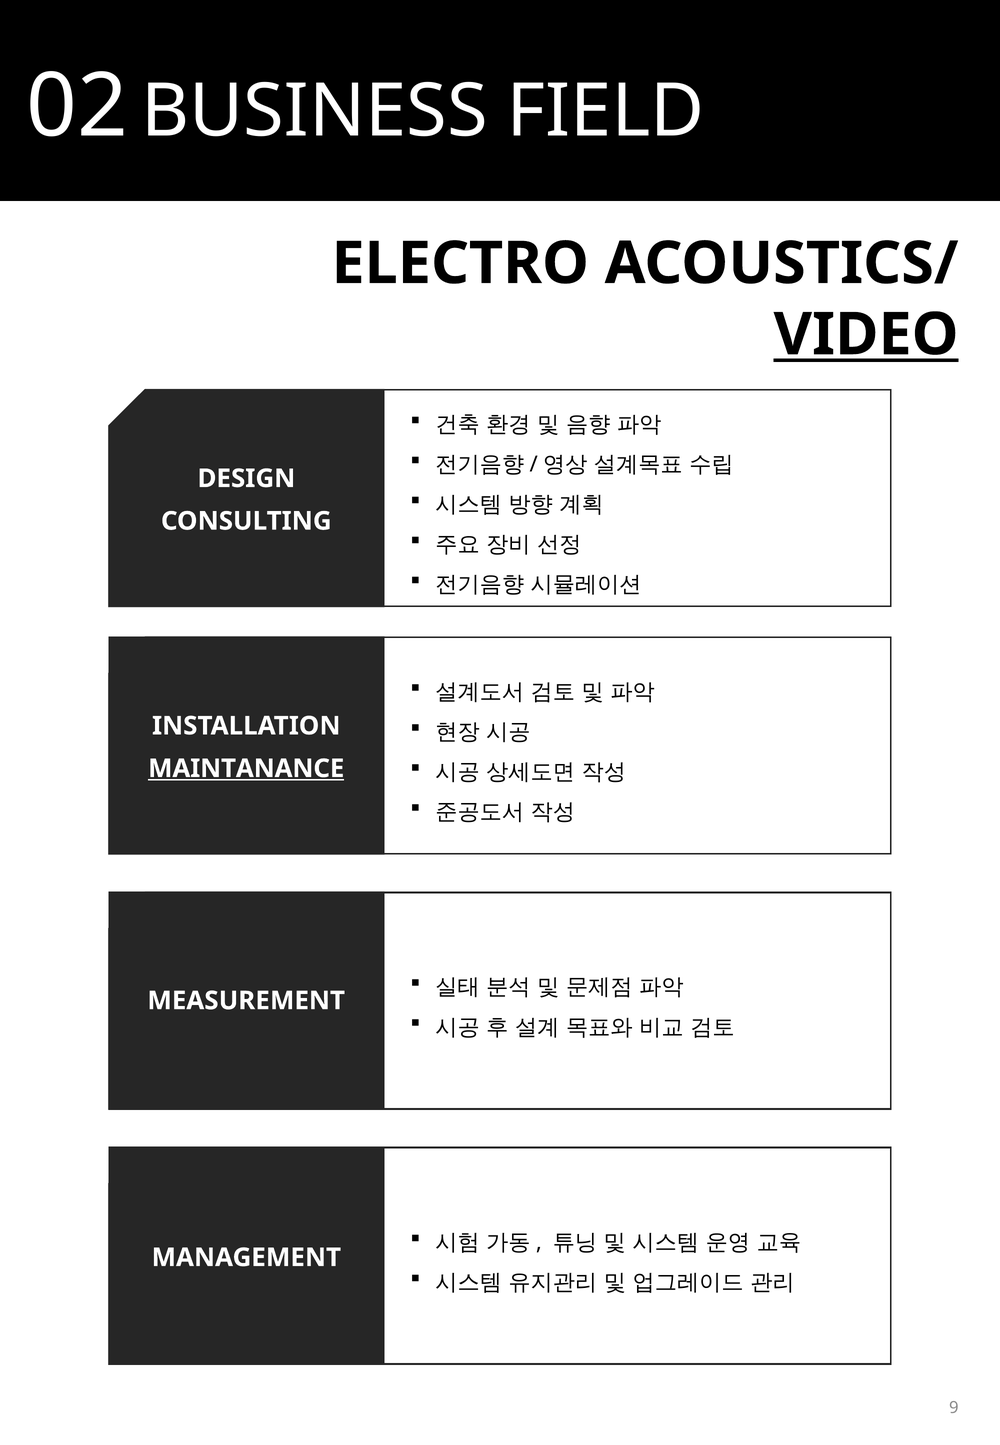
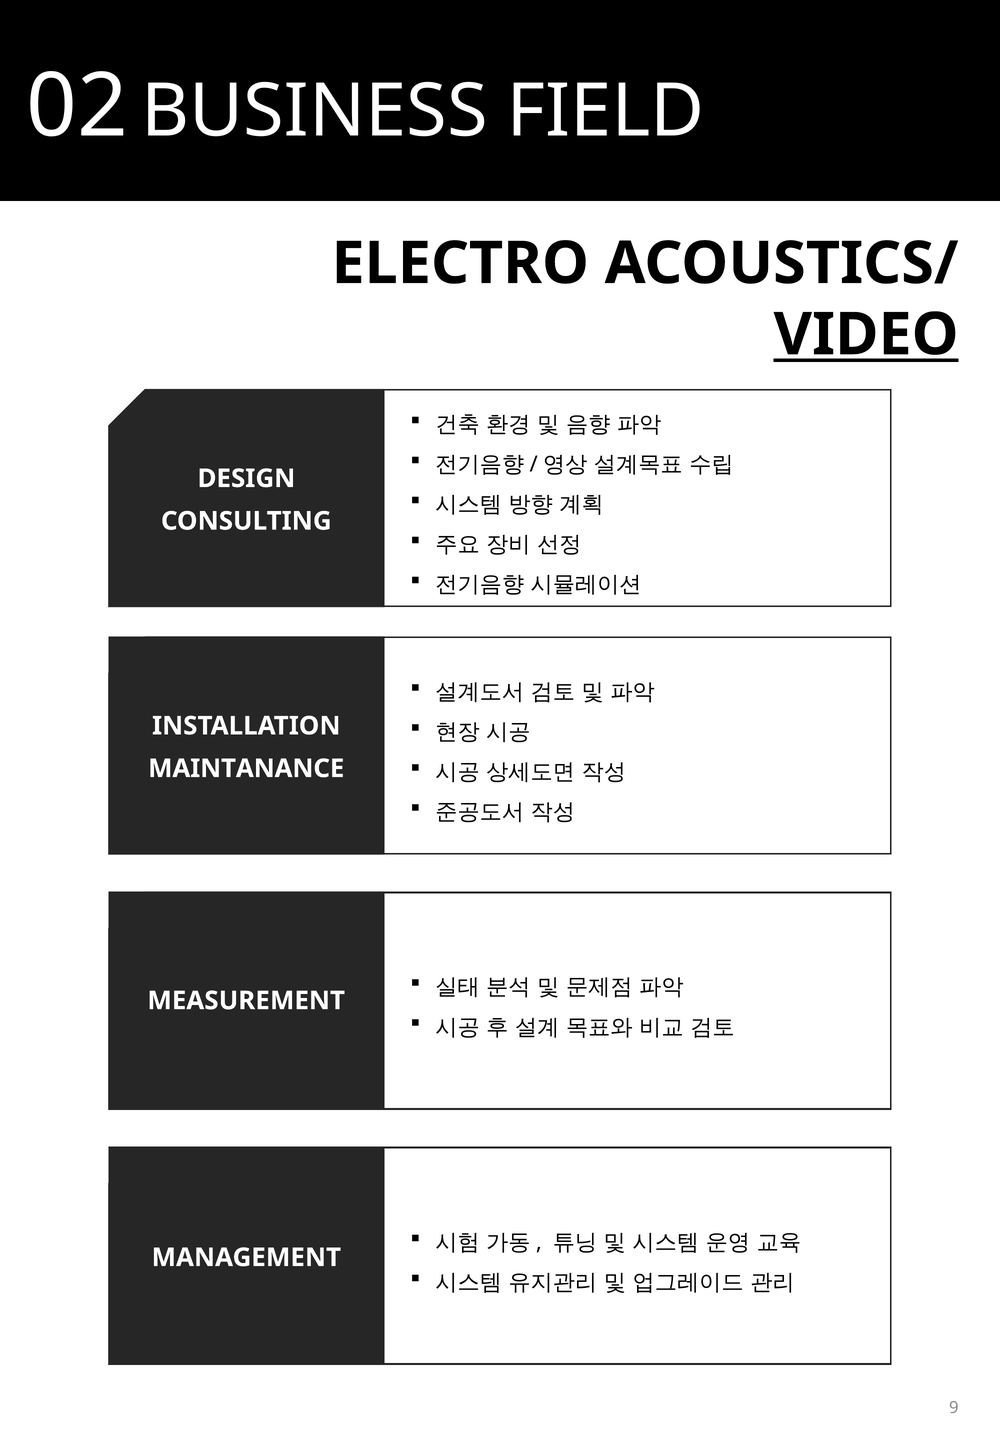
MAINTANANCE underline: present -> none
